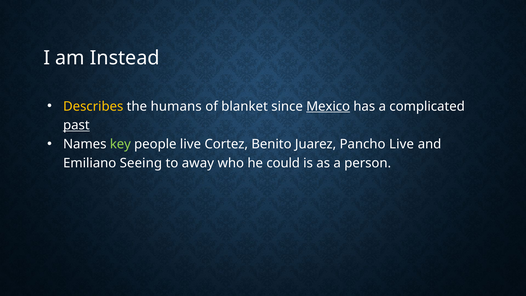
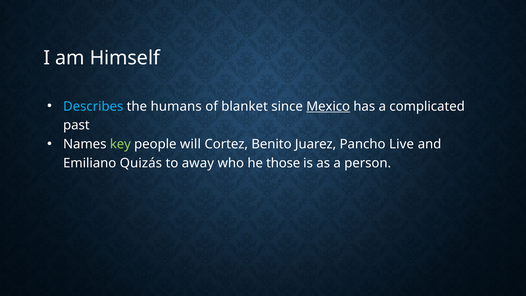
Instead: Instead -> Himself
Describes colour: yellow -> light blue
past underline: present -> none
people live: live -> will
Seeing: Seeing -> Quizás
could: could -> those
